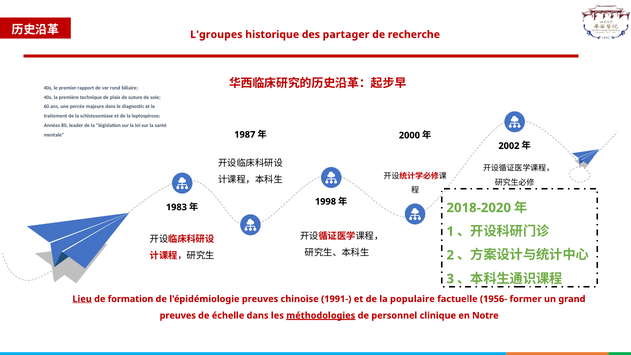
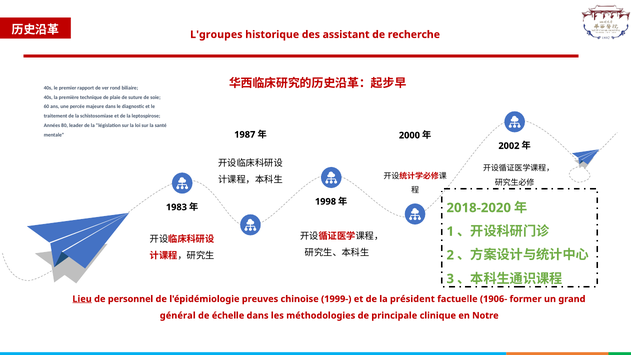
partager: partager -> assistant
formation: formation -> personnel
1991-: 1991- -> 1999-
populaire: populaire -> président
1956-: 1956- -> 1906-
preuves at (178, 316): preuves -> général
méthodologies underline: present -> none
personnel: personnel -> principale
